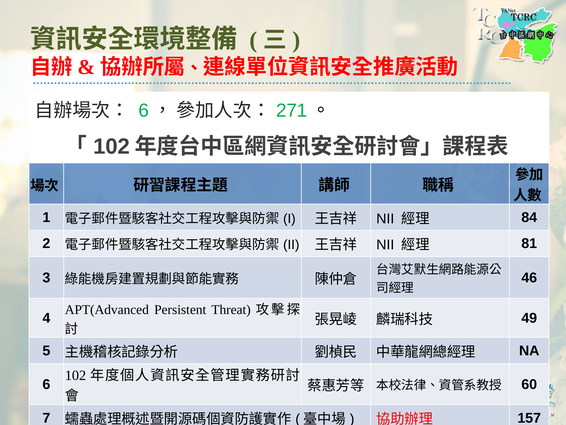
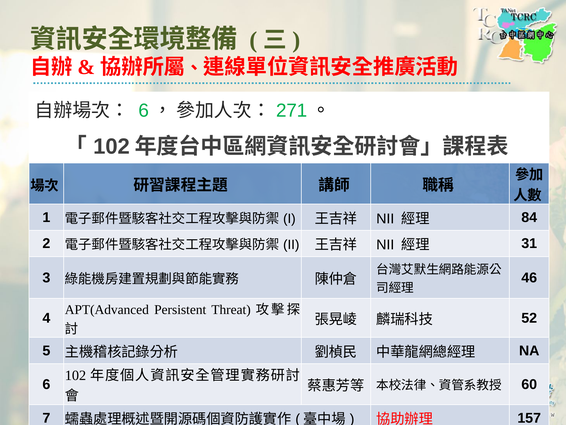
81: 81 -> 31
49: 49 -> 52
